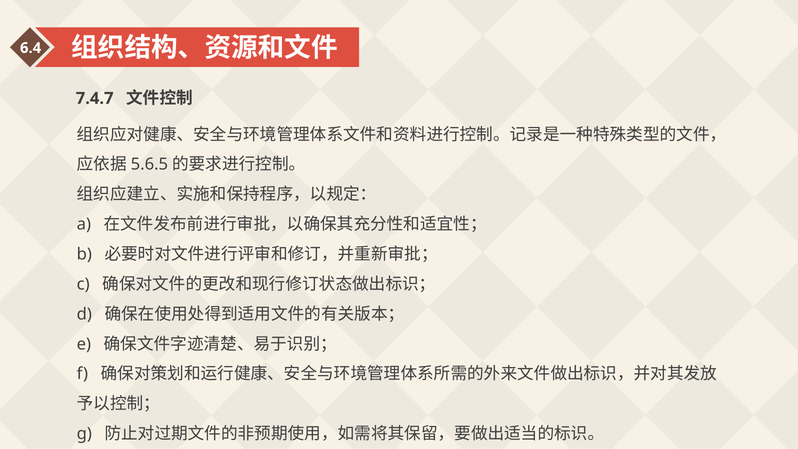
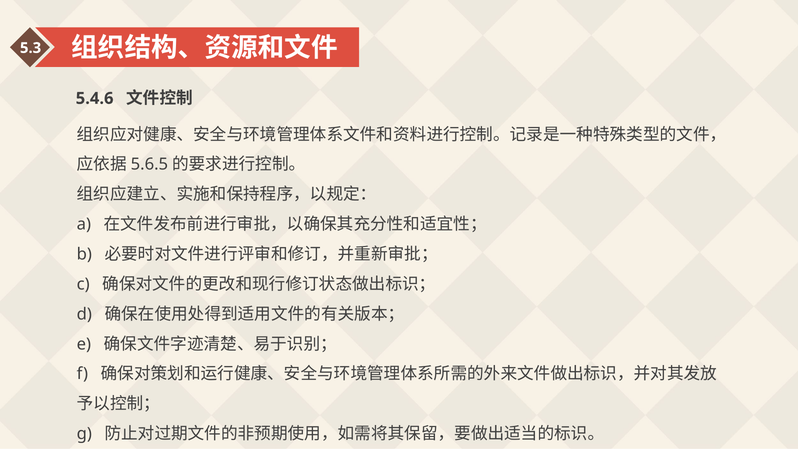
6.4: 6.4 -> 5.3
7.4.7: 7.4.7 -> 5.4.6
